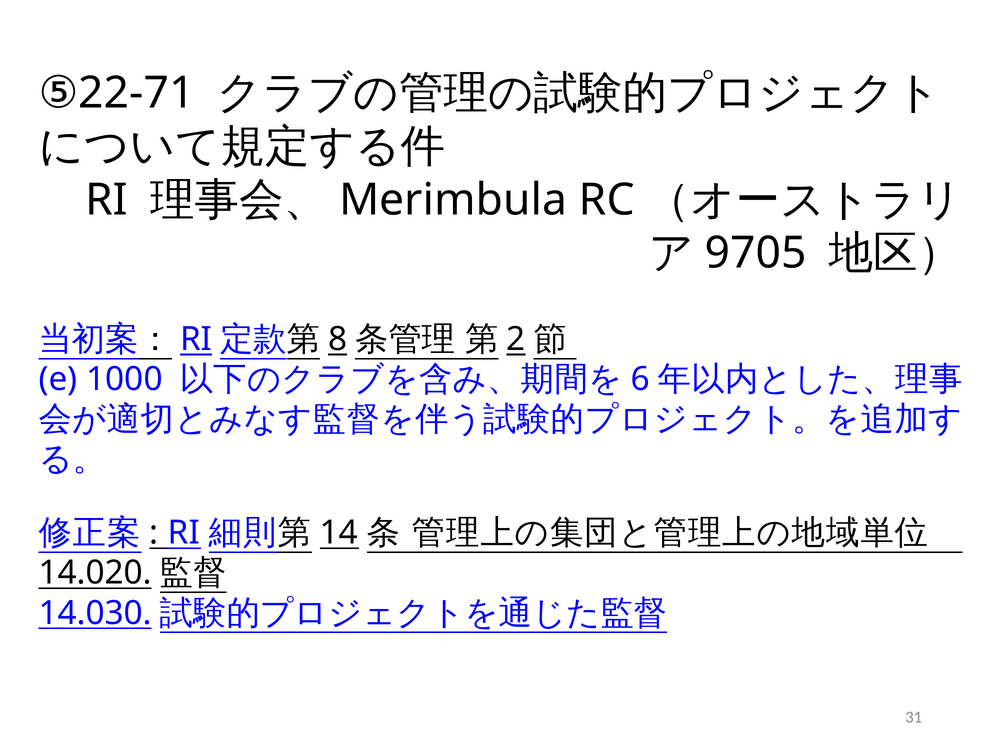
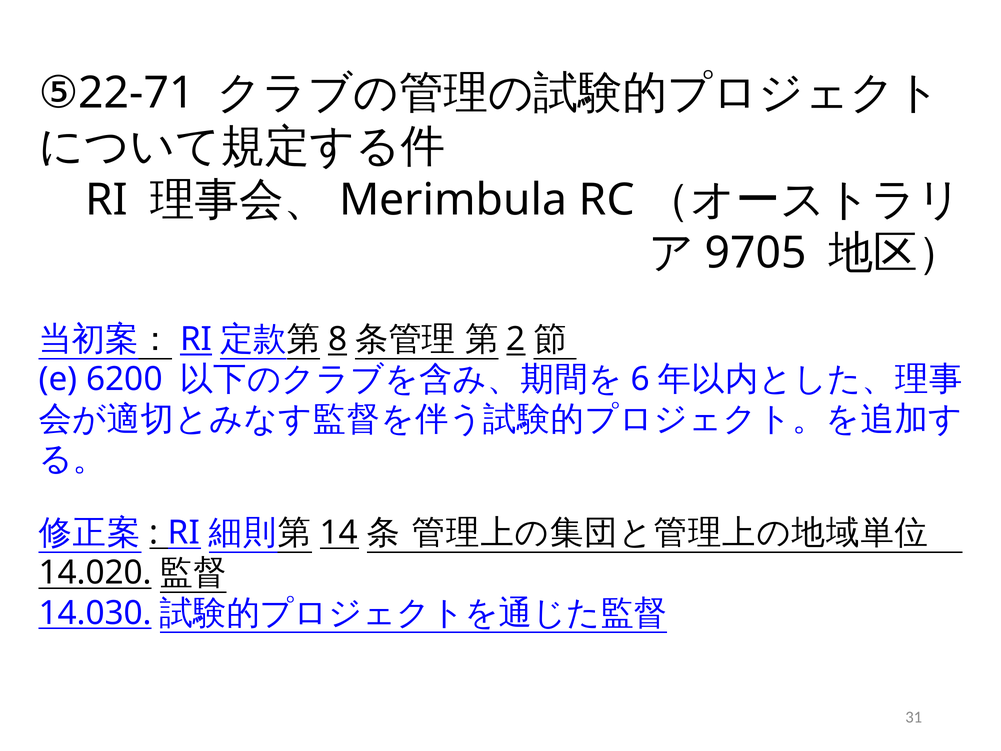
1000: 1000 -> 6200
